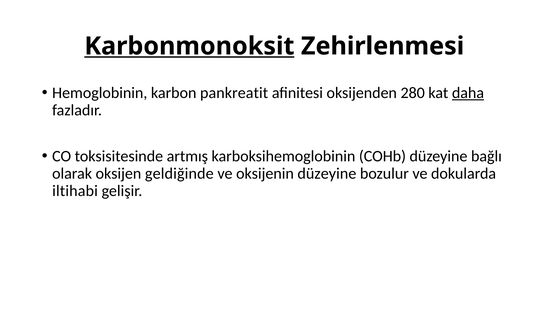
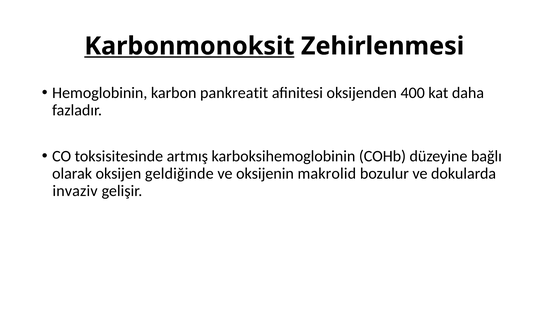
280: 280 -> 400
daha underline: present -> none
oksijenin düzeyine: düzeyine -> makrolid
iltihabi: iltihabi -> invaziv
